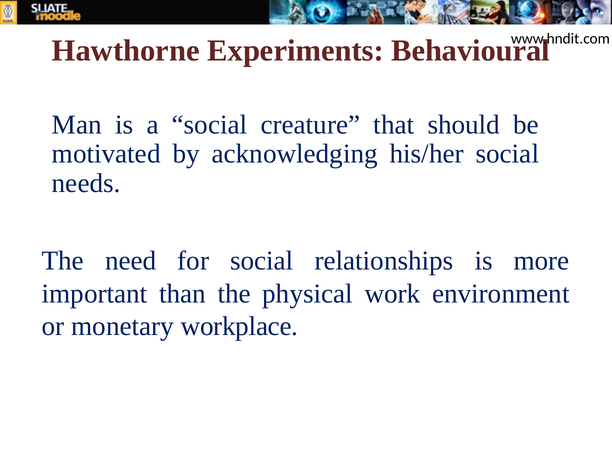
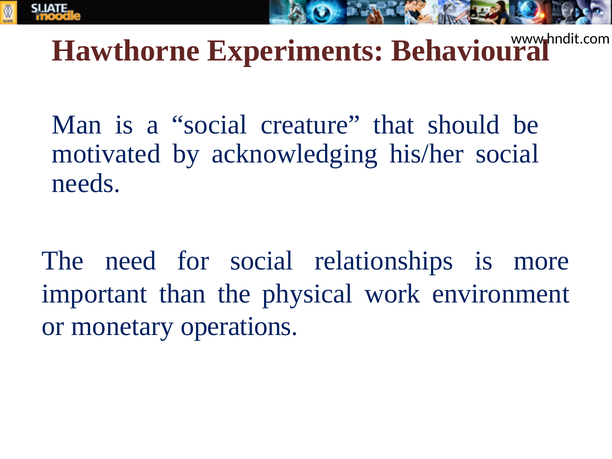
workplace: workplace -> operations
